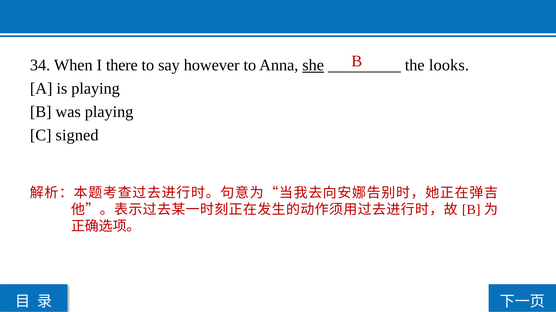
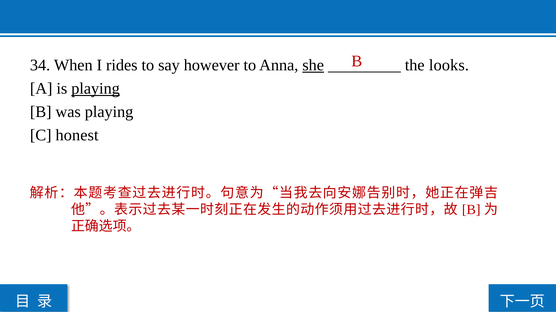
there: there -> rides
playing at (96, 89) underline: none -> present
signed: signed -> honest
